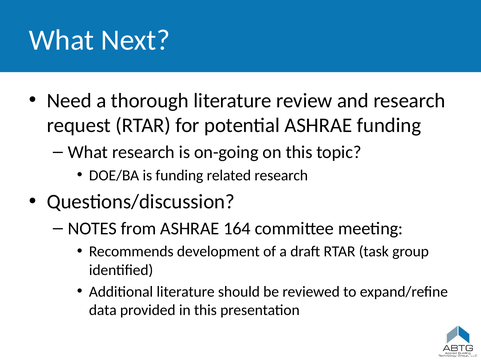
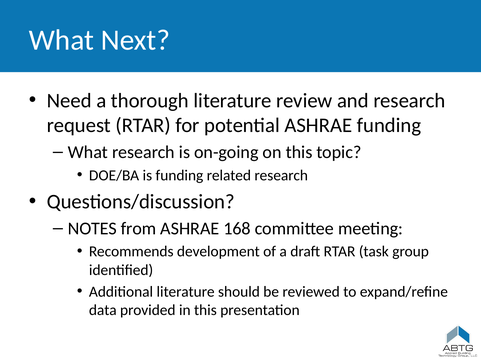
164: 164 -> 168
